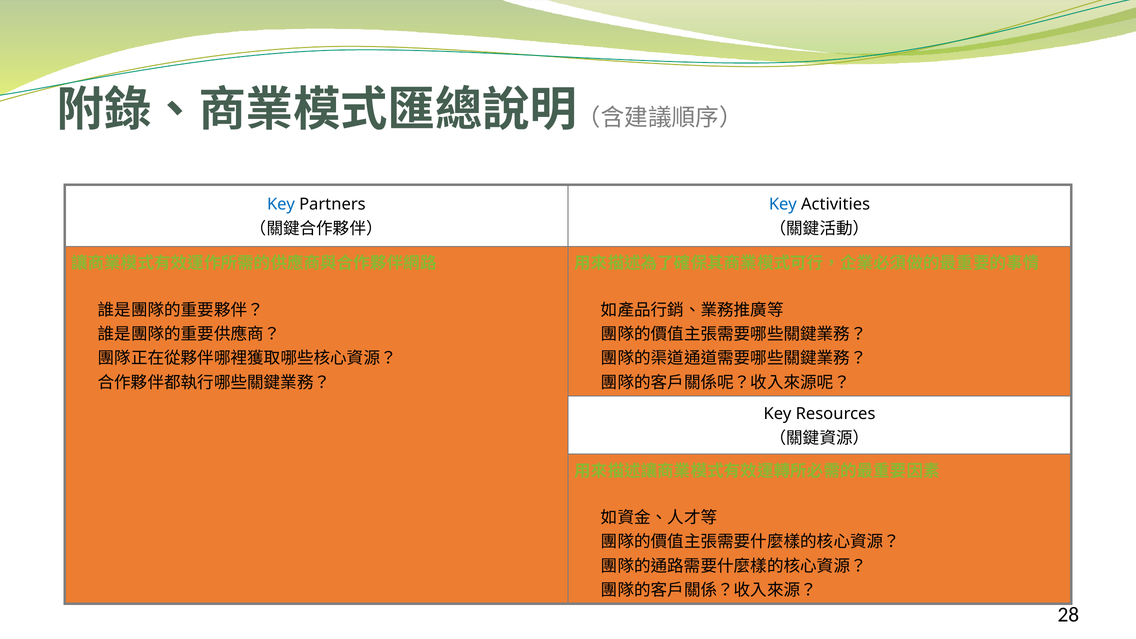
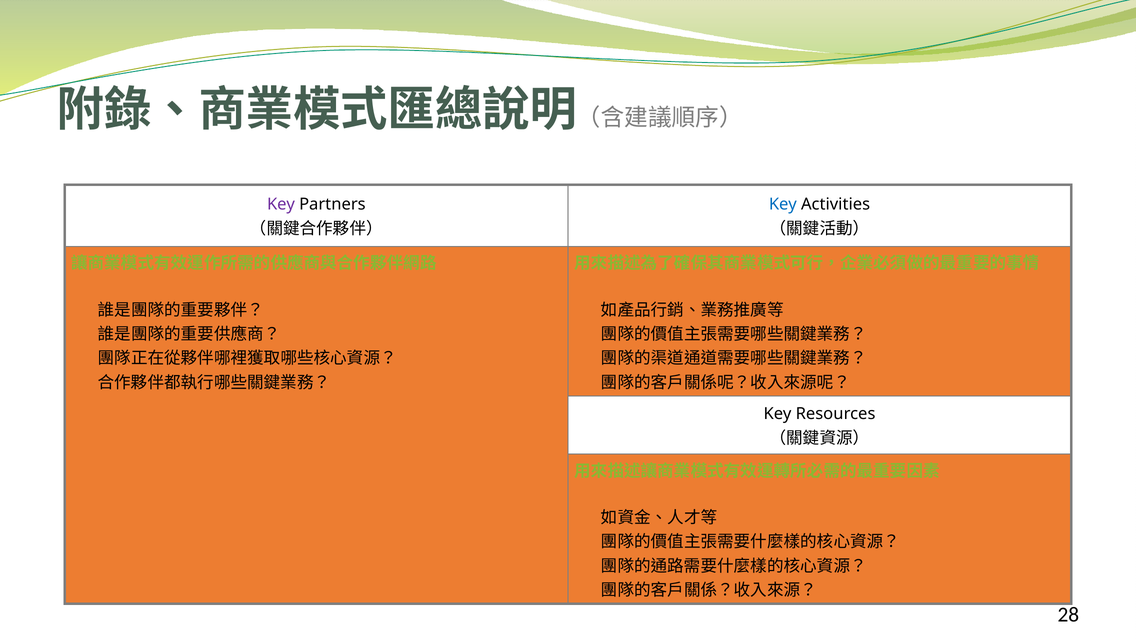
Key at (281, 205) colour: blue -> purple
